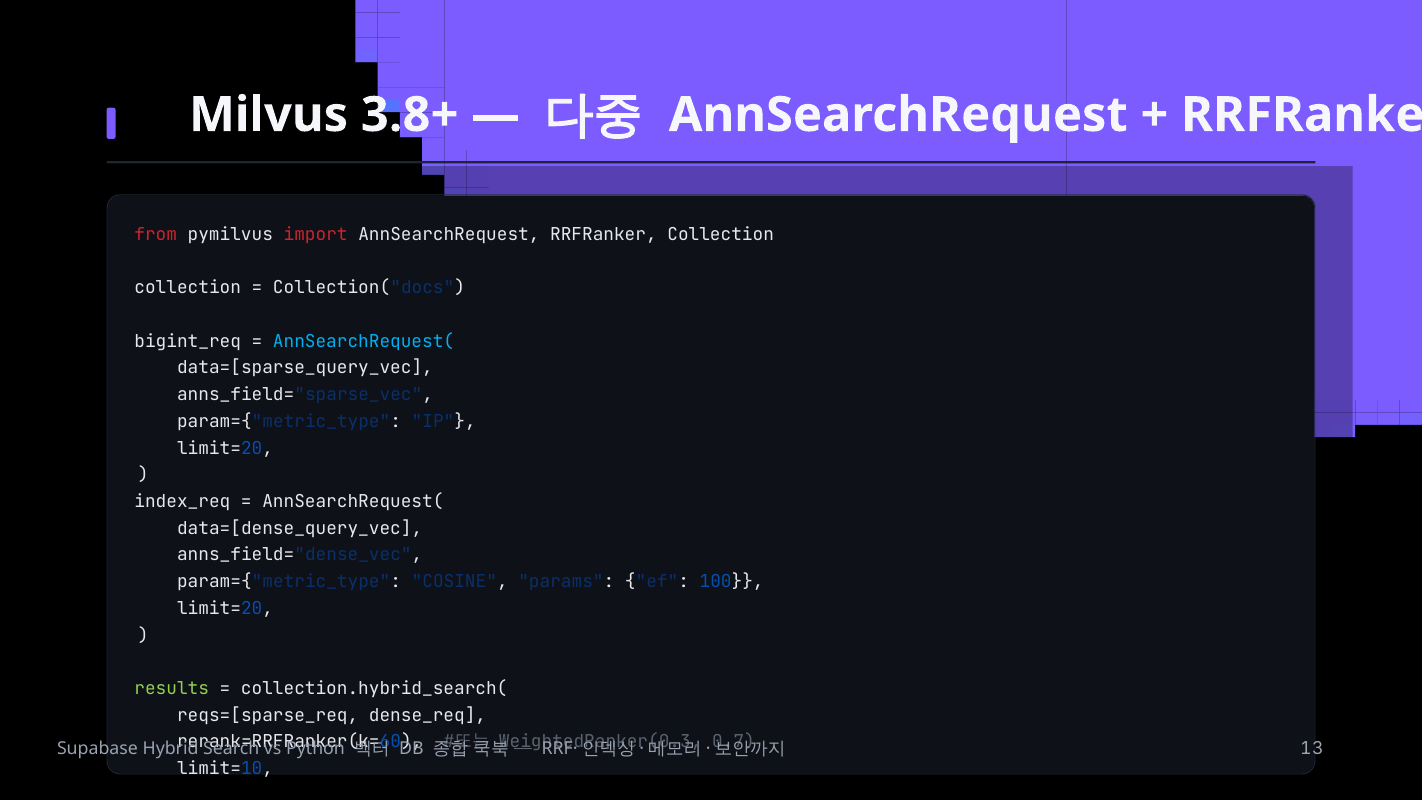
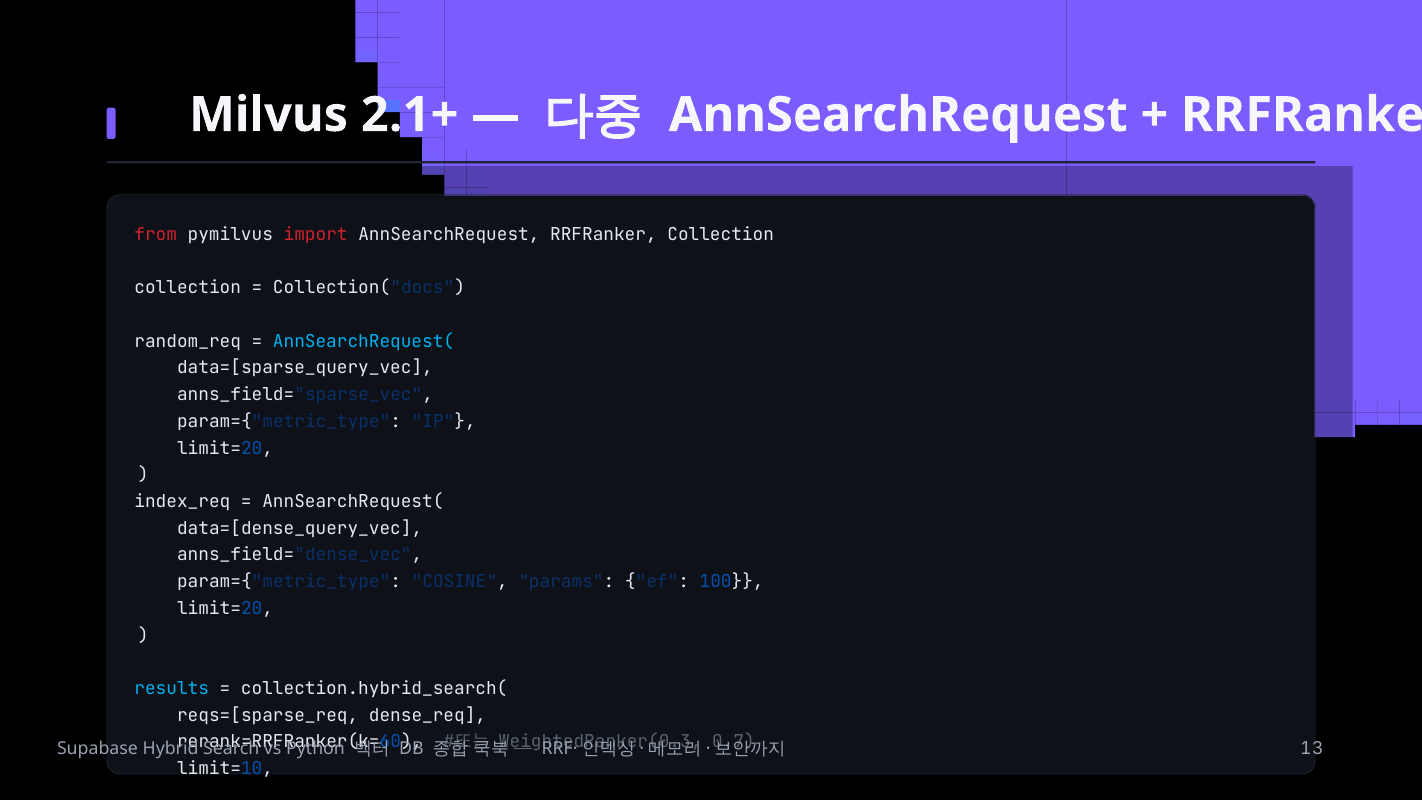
3.8+: 3.8+ -> 2.1+
bigint_req: bigint_req -> random_req
results colour: light green -> light blue
